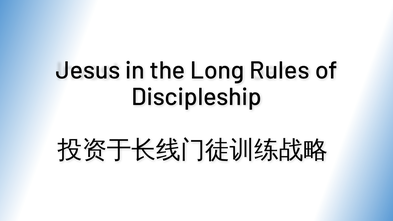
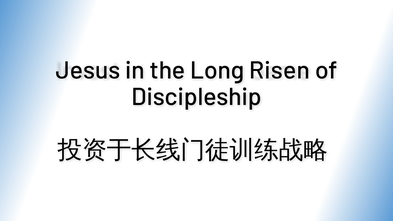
Rules: Rules -> Risen
